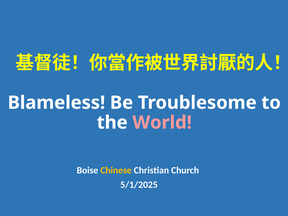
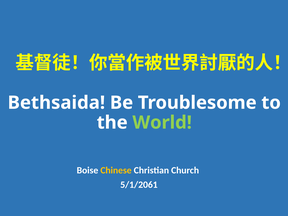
Blameless: Blameless -> Bethsaida
World colour: pink -> light green
5/1/2025: 5/1/2025 -> 5/1/2061
